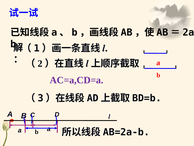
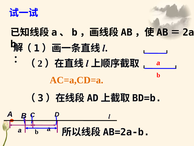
AC=a,CD=a colour: purple -> orange
